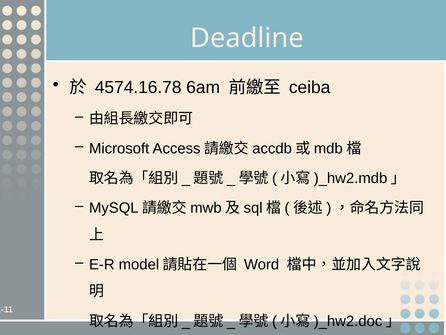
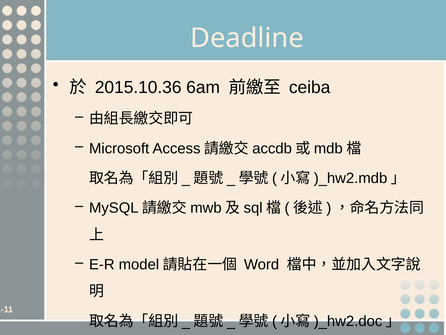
4574.16.78: 4574.16.78 -> 2015.10.36
